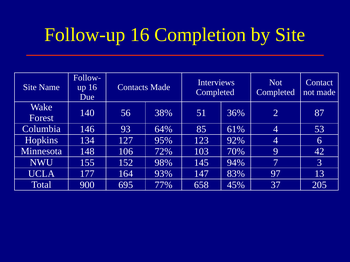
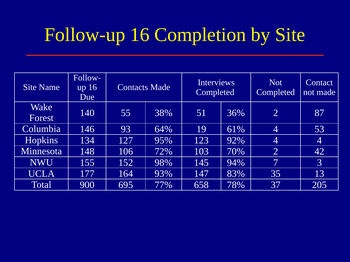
56: 56 -> 55
85: 85 -> 19
4 6: 6 -> 4
70% 9: 9 -> 2
97: 97 -> 35
45%: 45% -> 78%
